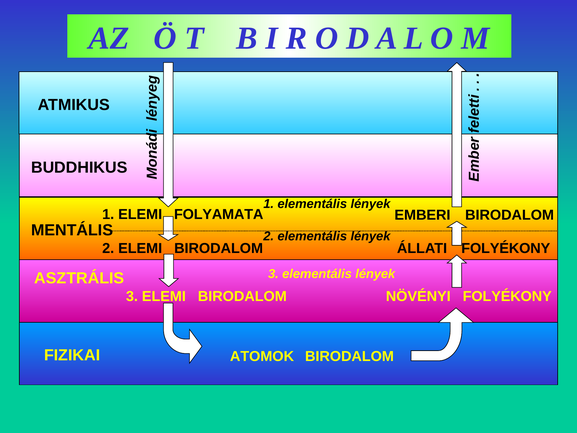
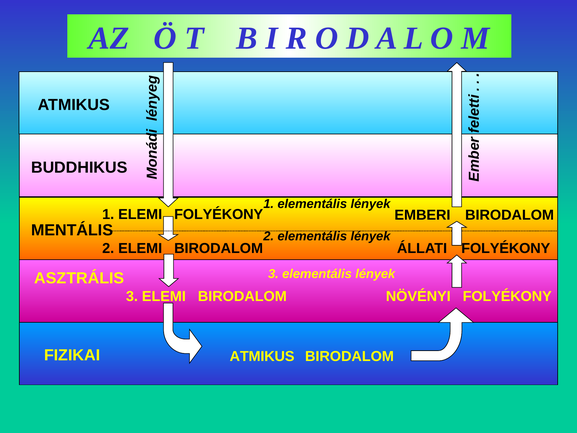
ELEMI FOLYAMATA: FOLYAMATA -> FOLYÉKONY
ATOMOK at (262, 356): ATOMOK -> ATMIKUS
